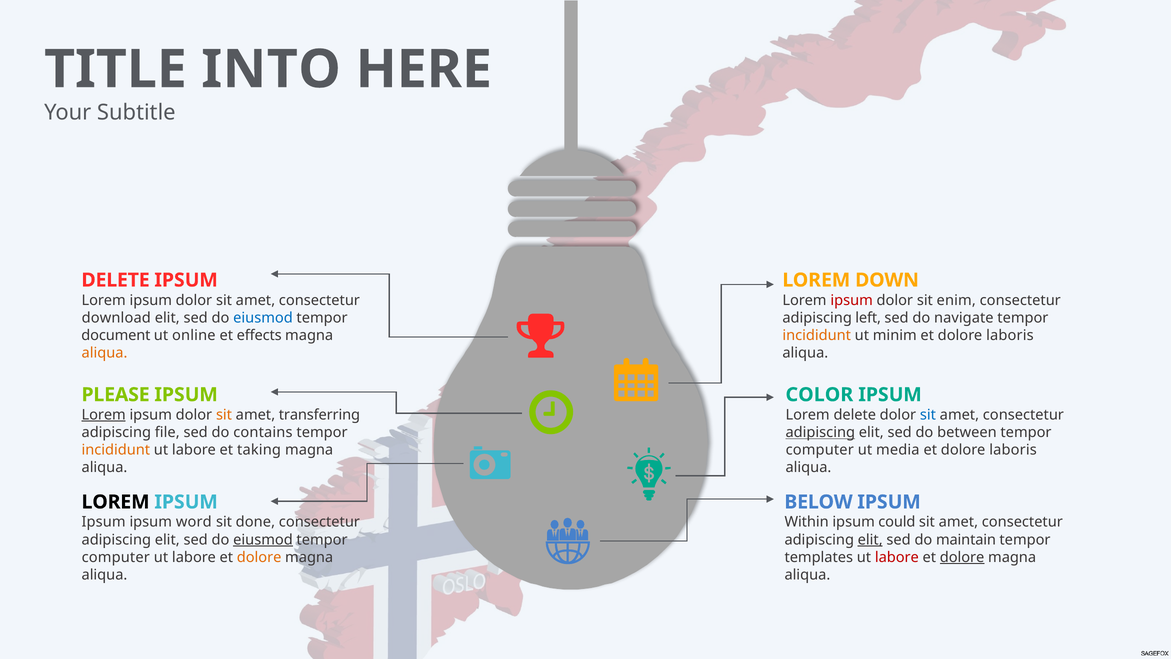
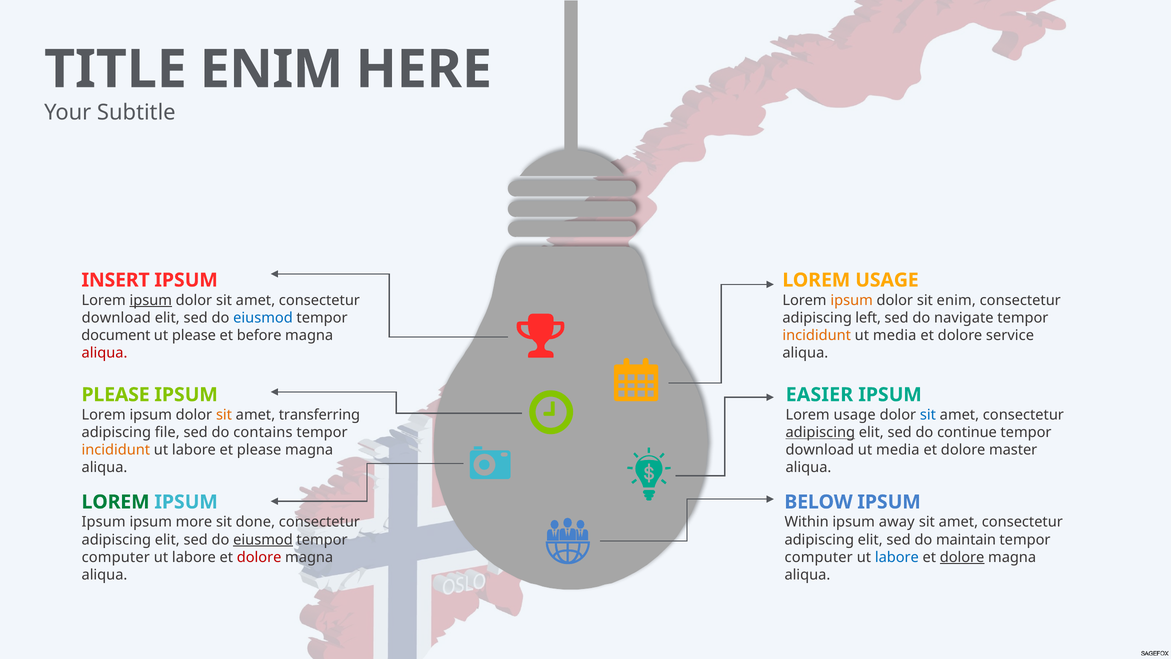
INTO at (271, 69): INTO -> ENIM
DELETE at (116, 280): DELETE -> INSERT
DOWN at (887, 280): DOWN -> USAGE
ipsum at (151, 300) underline: none -> present
ipsum at (852, 300) colour: red -> orange
ut online: online -> please
effects: effects -> before
minim at (895, 335): minim -> media
laboris at (1010, 335): laboris -> service
aliqua at (104, 353) colour: orange -> red
COLOR: COLOR -> EASIER
Lorem at (104, 415) underline: present -> none
delete at (855, 415): delete -> usage
between: between -> continue
et taking: taking -> please
computer at (820, 450): computer -> download
laboris at (1013, 450): laboris -> master
LOREM at (116, 502) colour: black -> green
word: word -> more
could: could -> away
elit at (870, 539) underline: present -> none
dolore at (259, 557) colour: orange -> red
templates at (819, 557): templates -> computer
labore at (897, 557) colour: red -> blue
